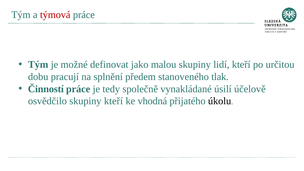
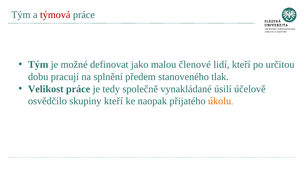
malou skupiny: skupiny -> členové
Činností: Činností -> Velikost
vhodná: vhodná -> naopak
úkolu colour: black -> orange
